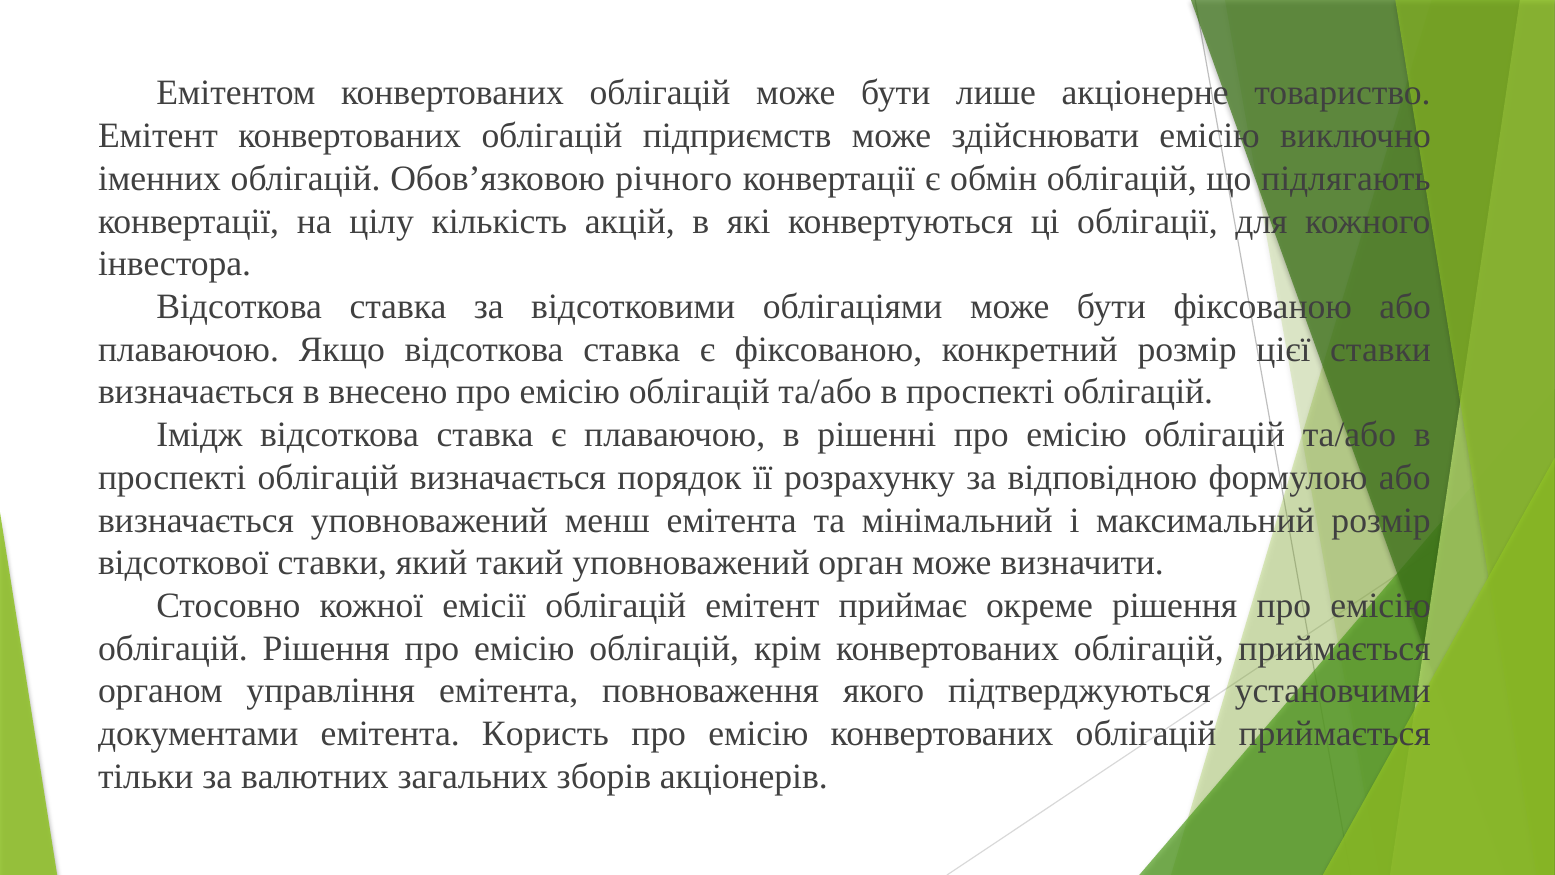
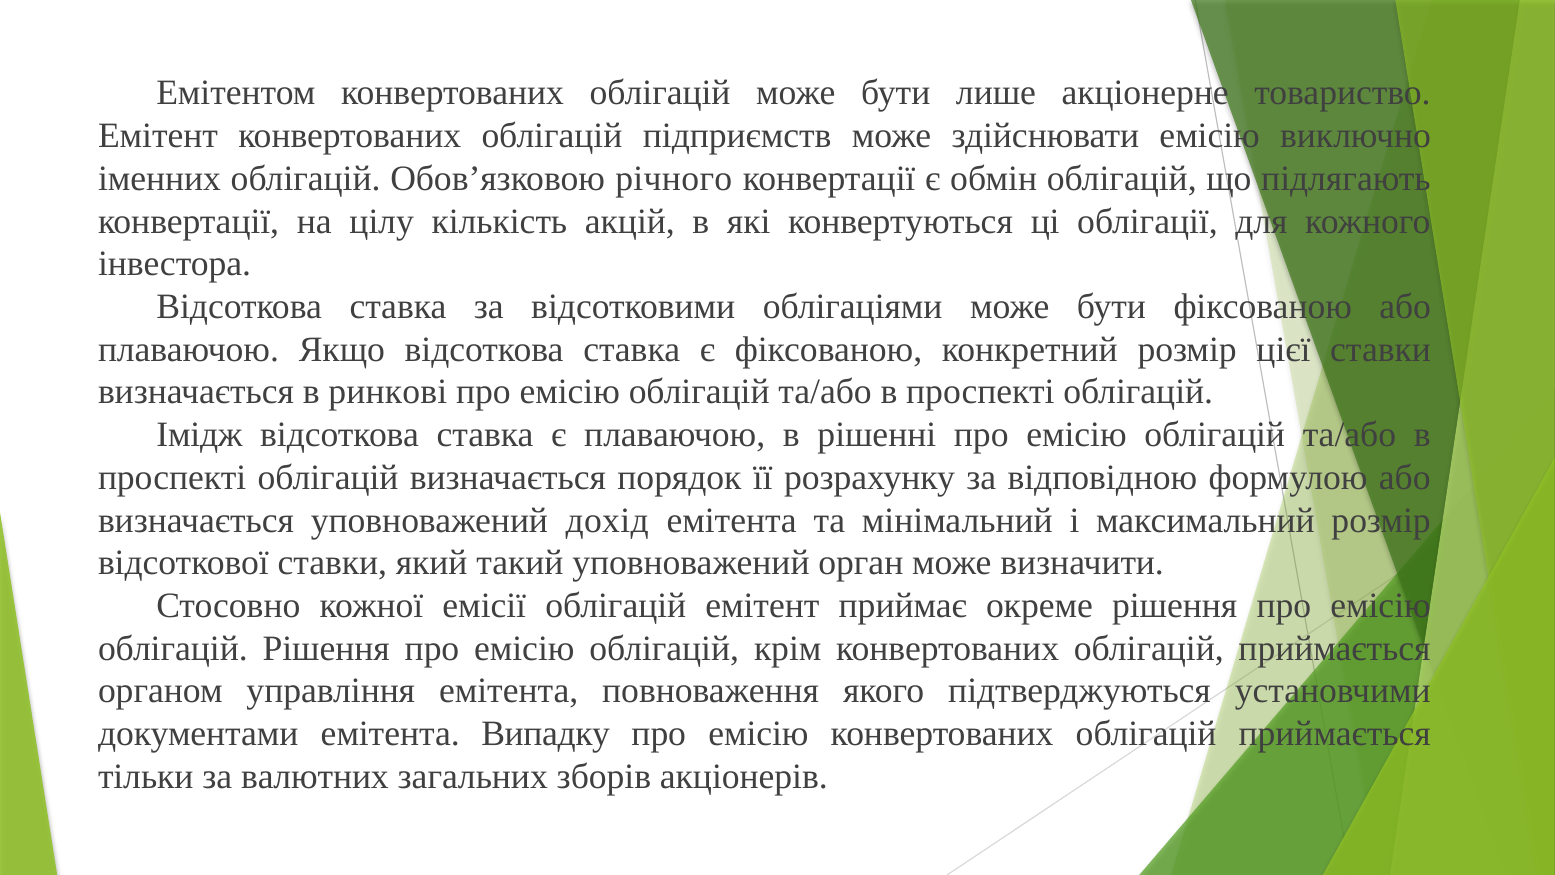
внесено: внесено -> ринкові
менш: менш -> дохід
Користь: Користь -> Випадку
